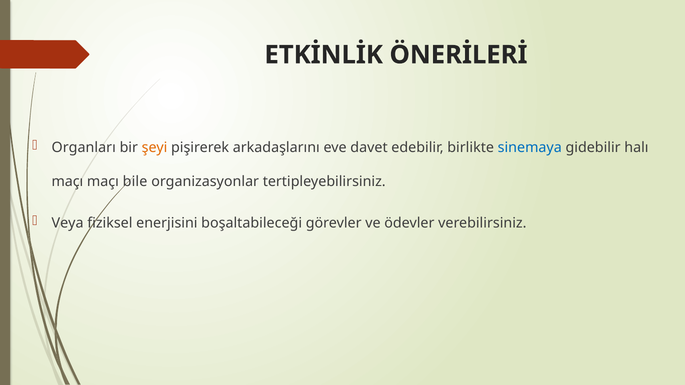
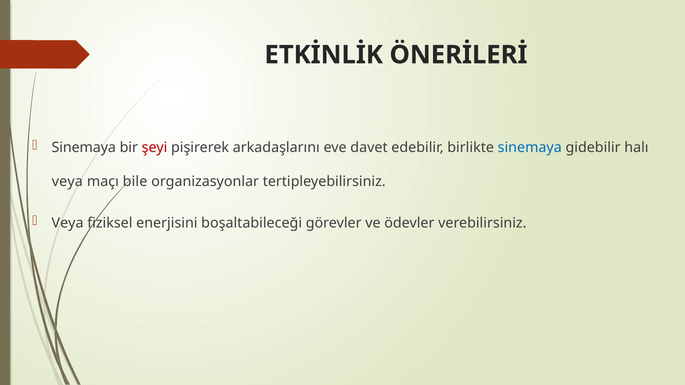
Organları at (84, 147): Organları -> Sinemaya
şeyi colour: orange -> red
maçı at (67, 182): maçı -> veya
